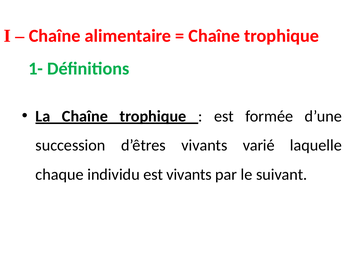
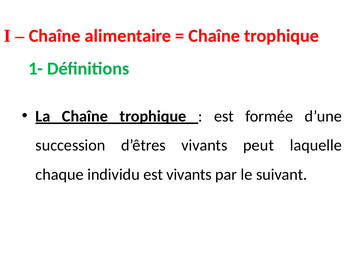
varié: varié -> peut
